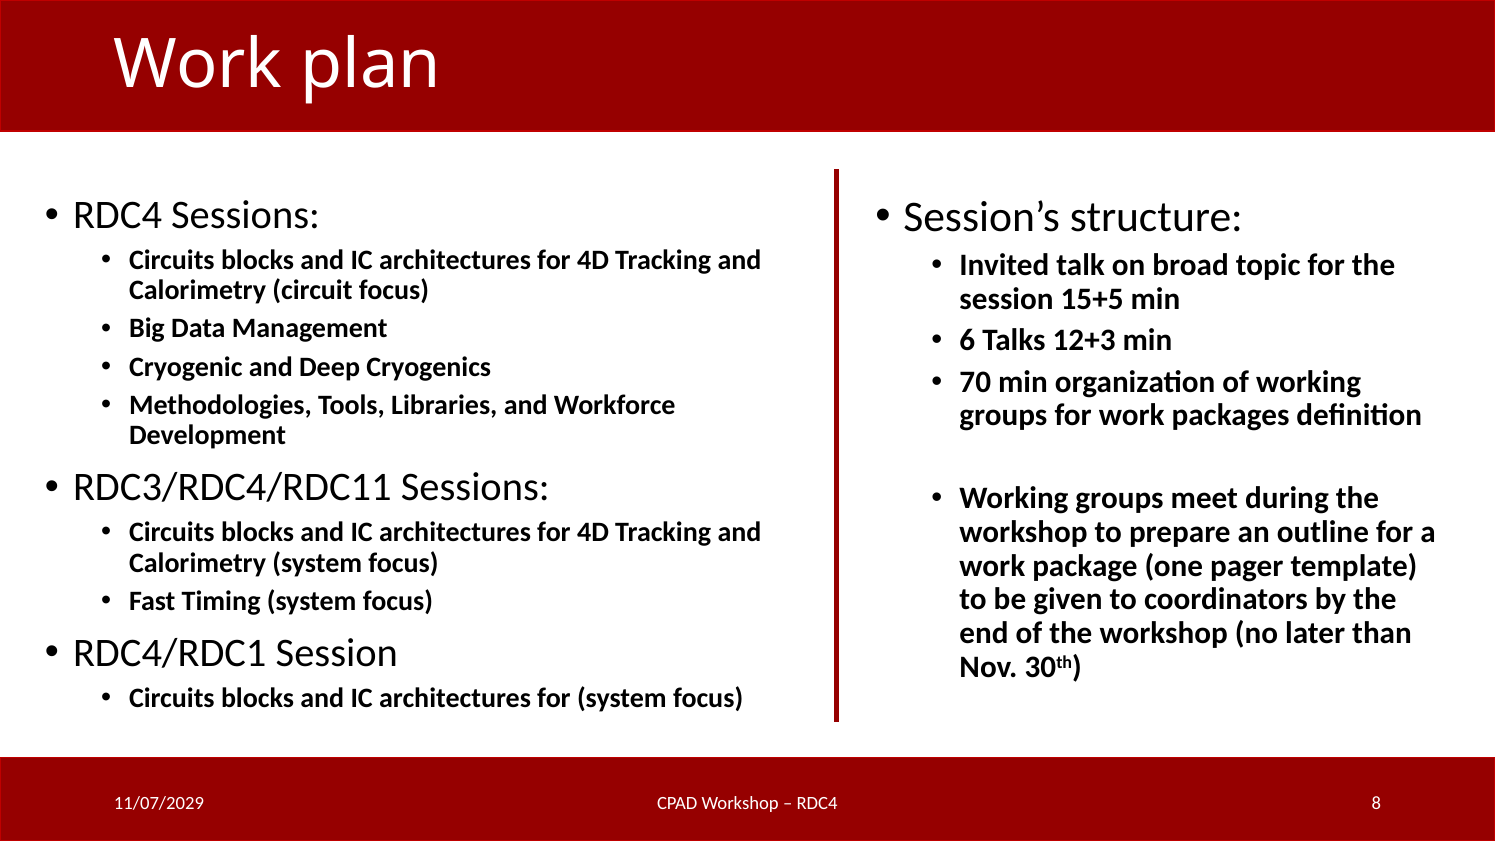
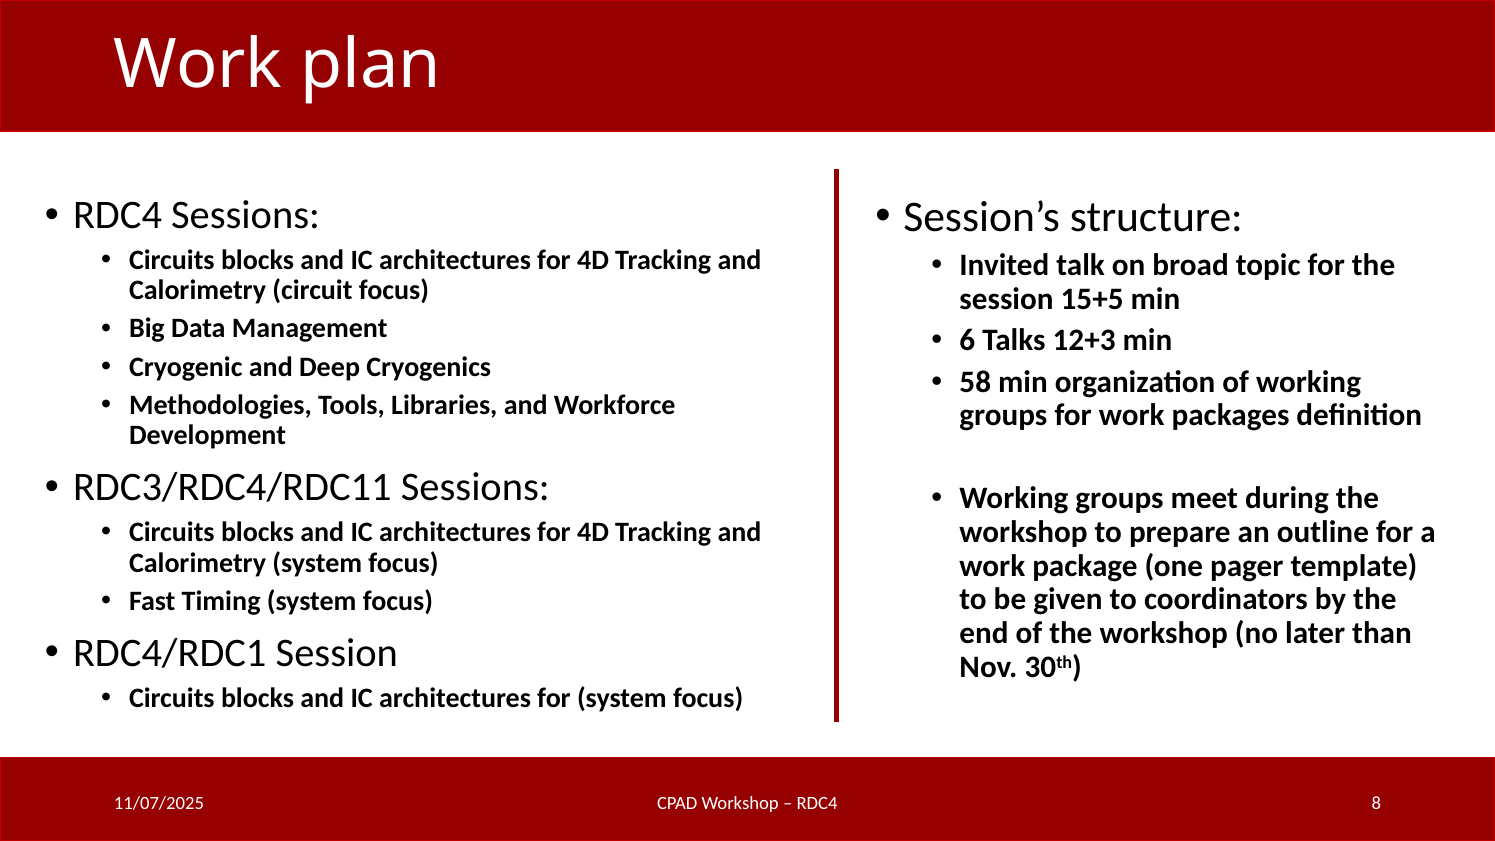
70: 70 -> 58
11/07/2029: 11/07/2029 -> 11/07/2025
